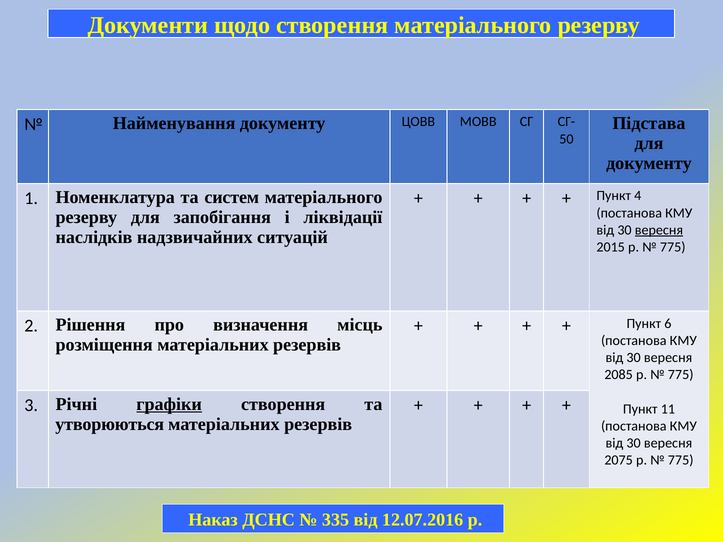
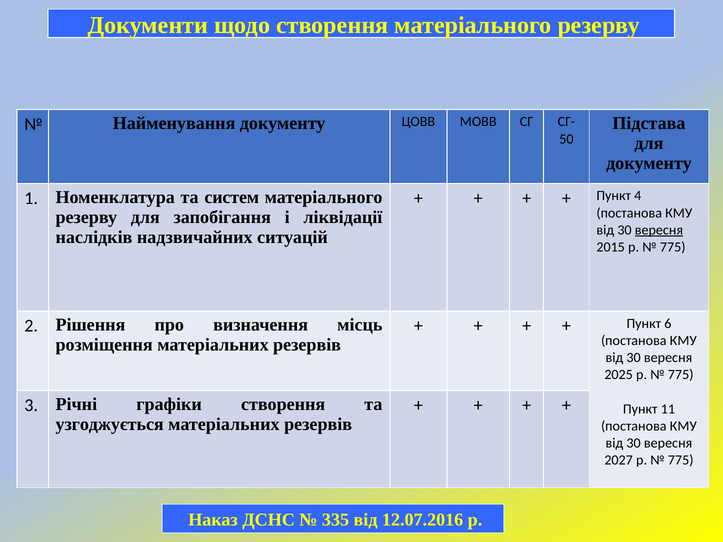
2085: 2085 -> 2025
графіки underline: present -> none
утворюються: утворюються -> узгоджується
2075: 2075 -> 2027
